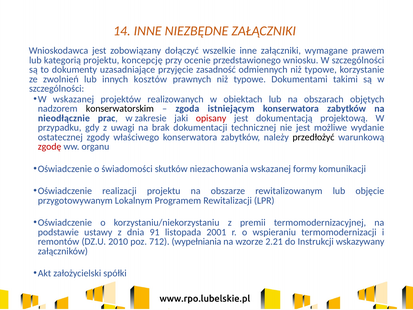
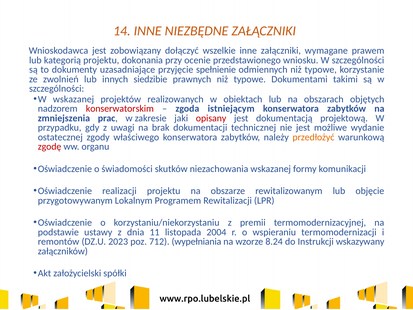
koncepcję: koncepcję -> dokonania
zasadność: zasadność -> spełnienie
kosztów: kosztów -> siedzibie
konserwatorskim colour: black -> red
nieodłącznie: nieodłącznie -> zmniejszenia
przedłożyć colour: black -> orange
91: 91 -> 11
2001: 2001 -> 2004
2010: 2010 -> 2023
2.21: 2.21 -> 8.24
